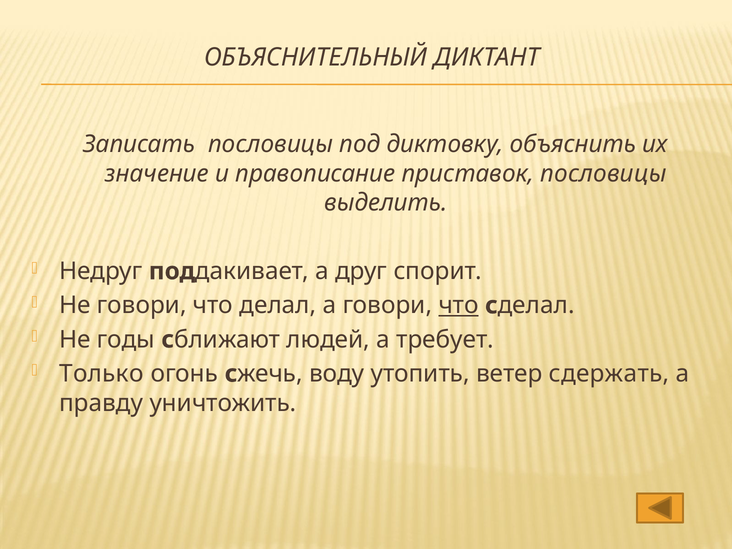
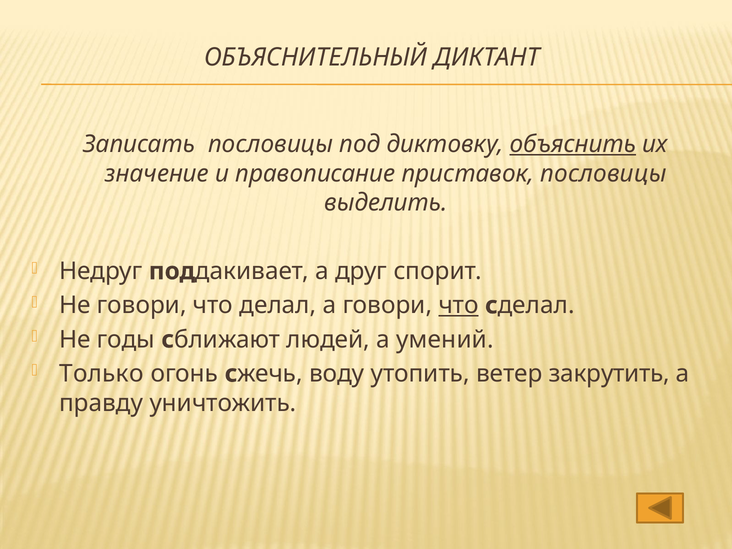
объяснить underline: none -> present
требует: требует -> умений
сдержать: сдержать -> закрутить
